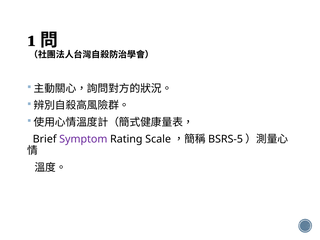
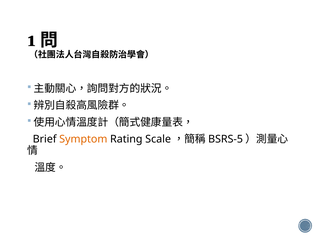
Symptom colour: purple -> orange
